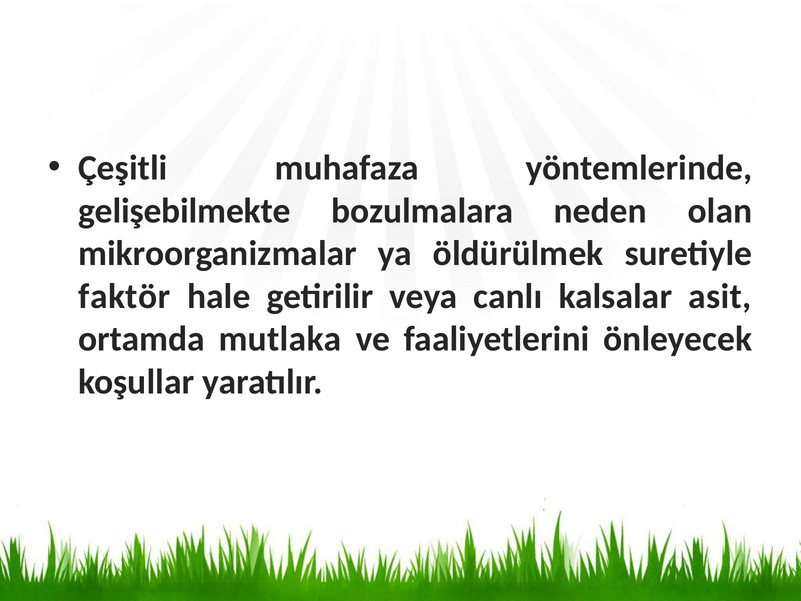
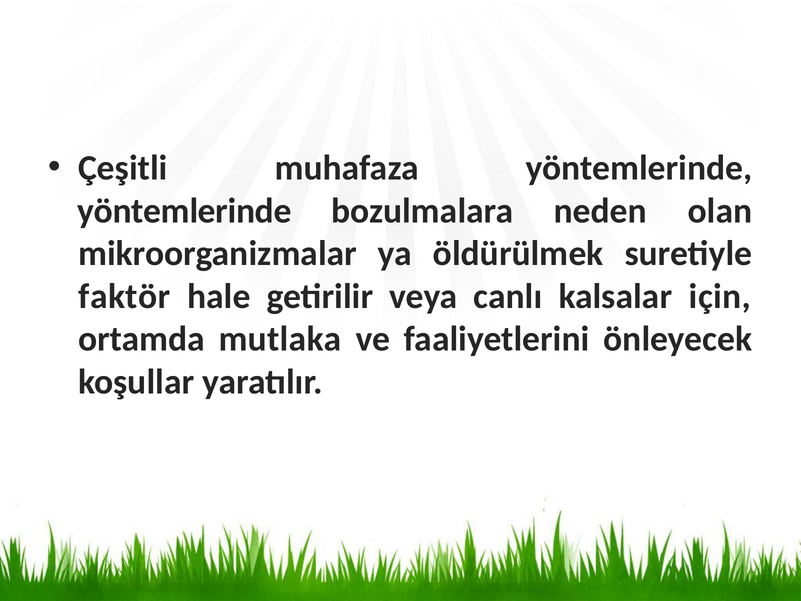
gelişebilmekte at (184, 211): gelişebilmekte -> yöntemlerinde
asit: asit -> için
